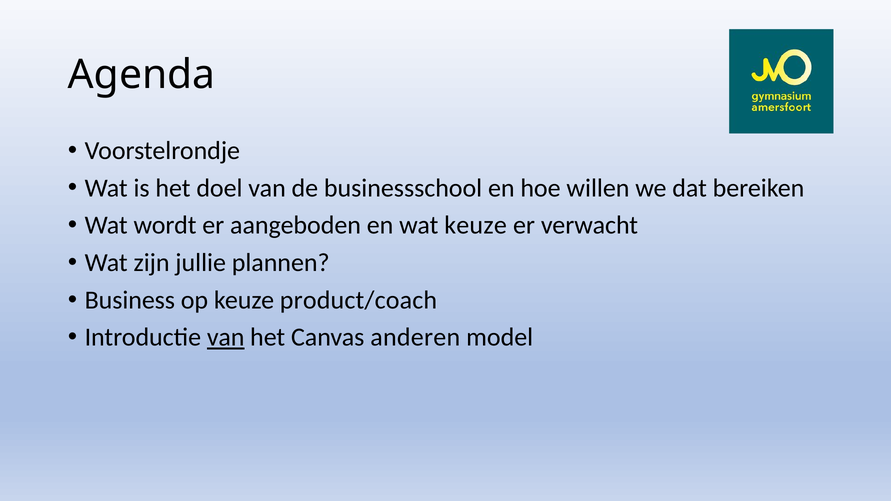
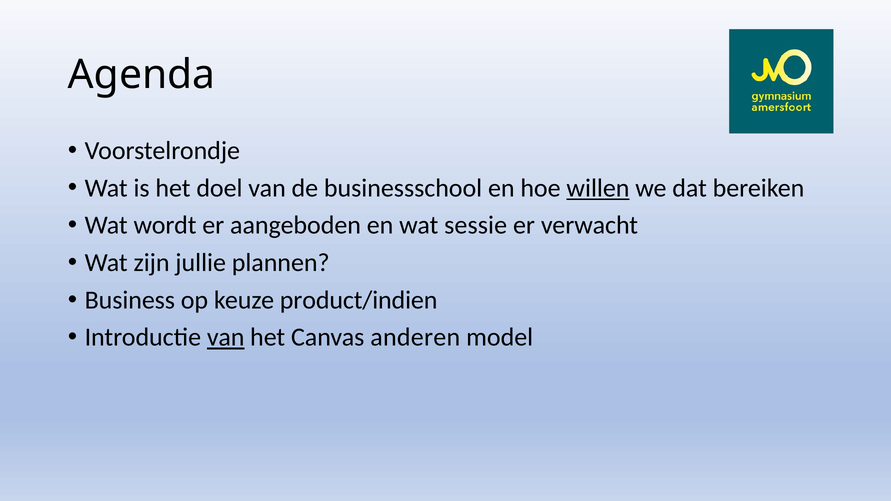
willen underline: none -> present
wat keuze: keuze -> sessie
product/coach: product/coach -> product/indien
